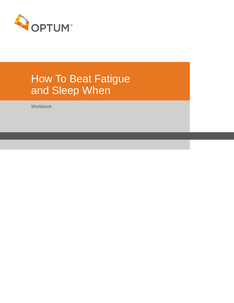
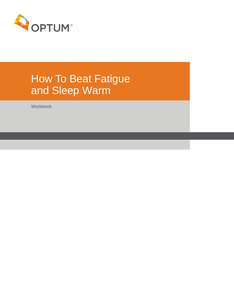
When: When -> Warm
